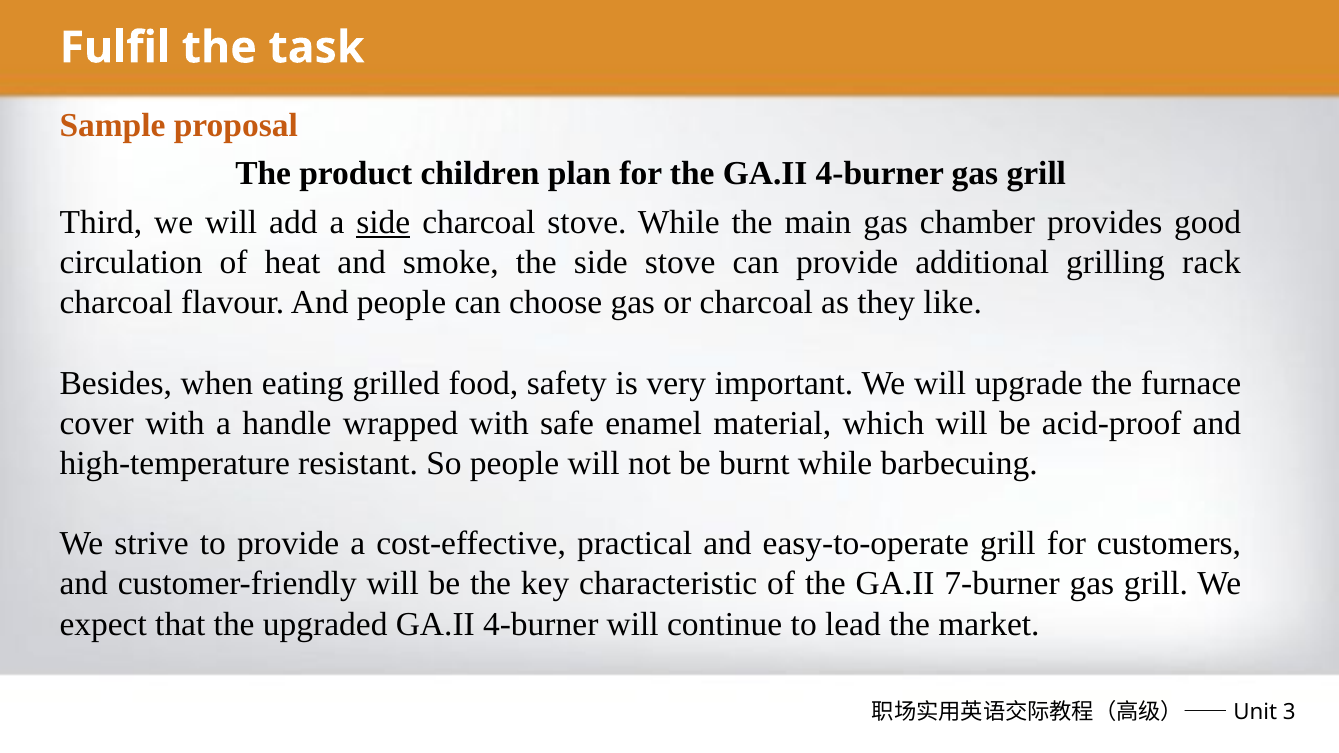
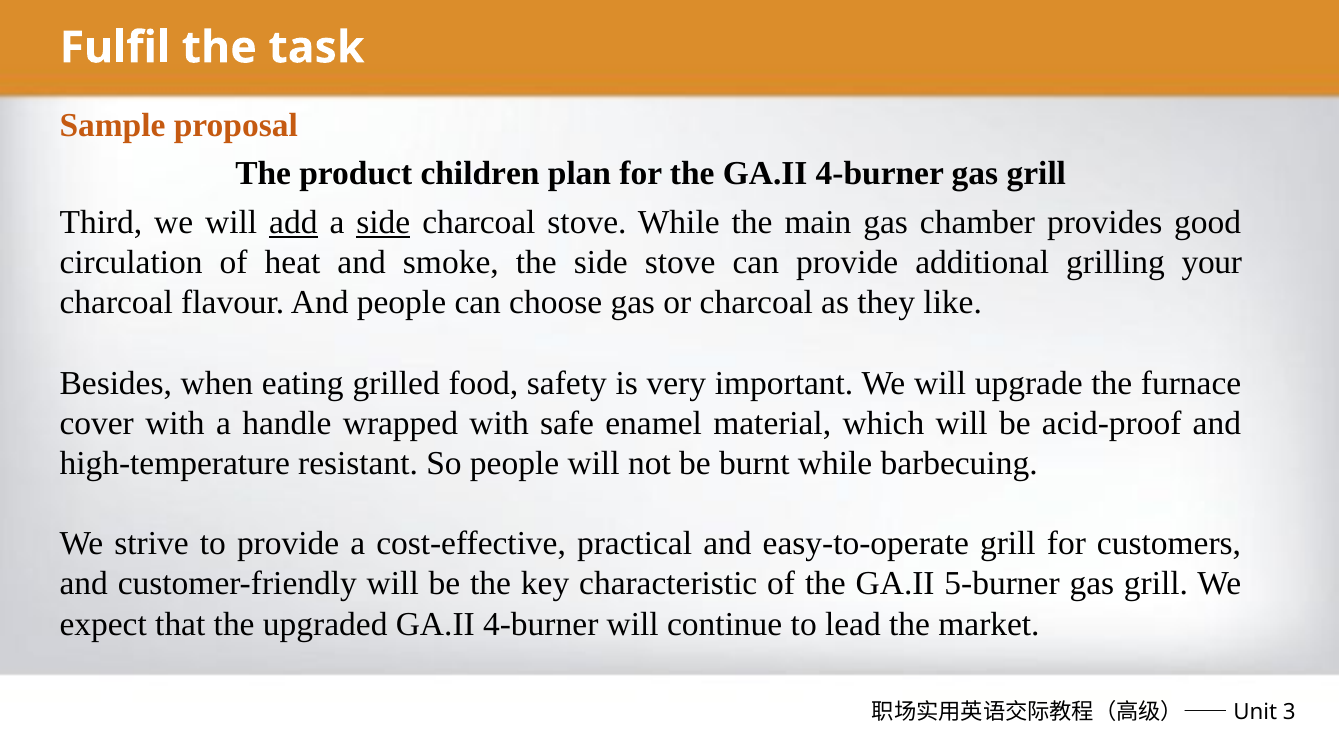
add underline: none -> present
rack: rack -> your
7-burner: 7-burner -> 5-burner
